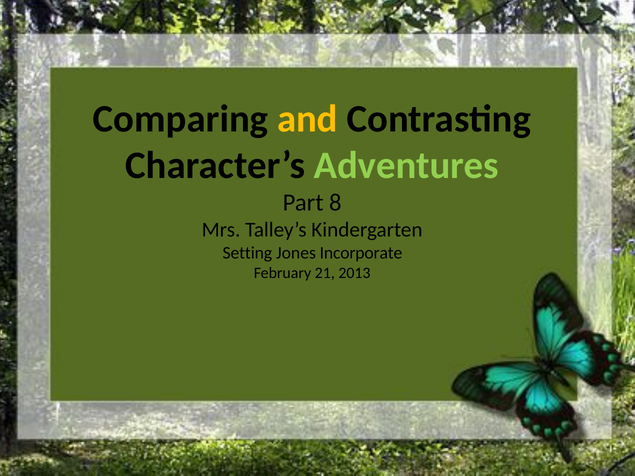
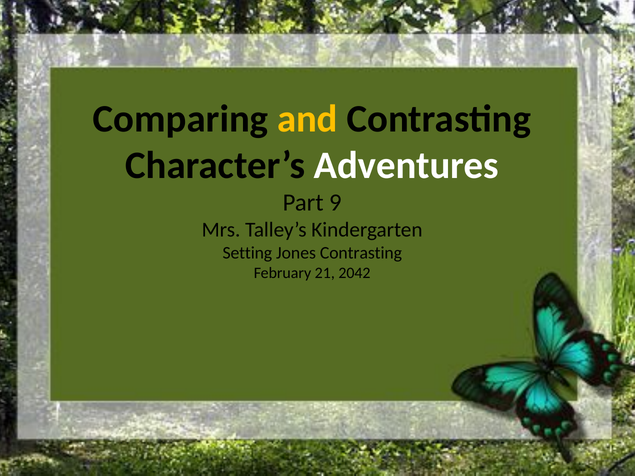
Adventures colour: light green -> white
8: 8 -> 9
Jones Incorporate: Incorporate -> Contrasting
2013: 2013 -> 2042
